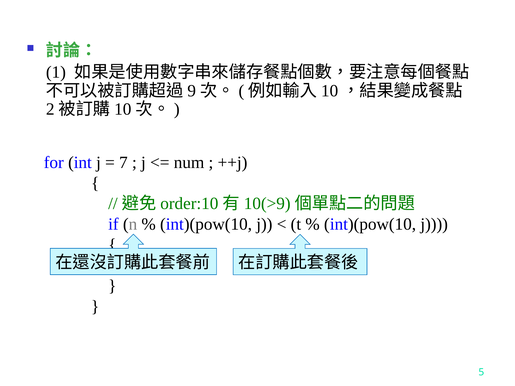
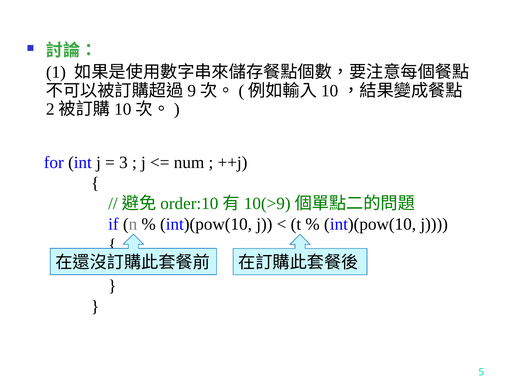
7: 7 -> 3
